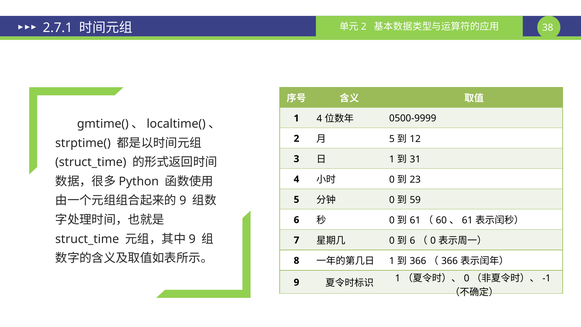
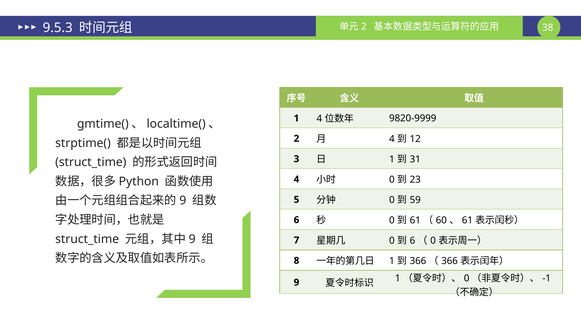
2.7.1: 2.7.1 -> 9.5.3
0500-9999: 0500-9999 -> 9820-9999
5 at (392, 139): 5 -> 4
